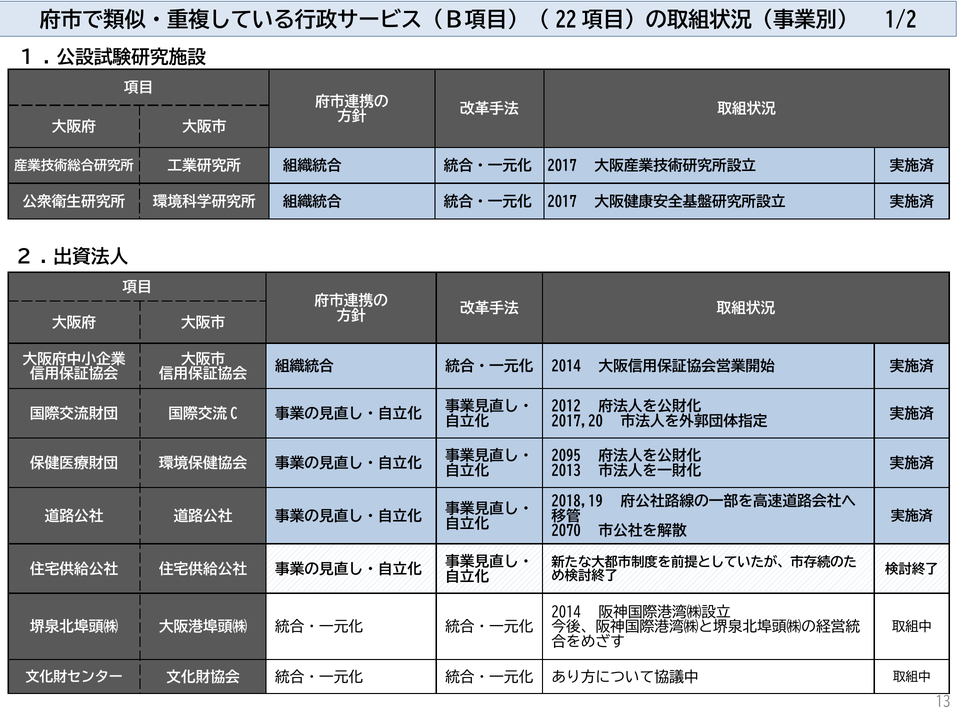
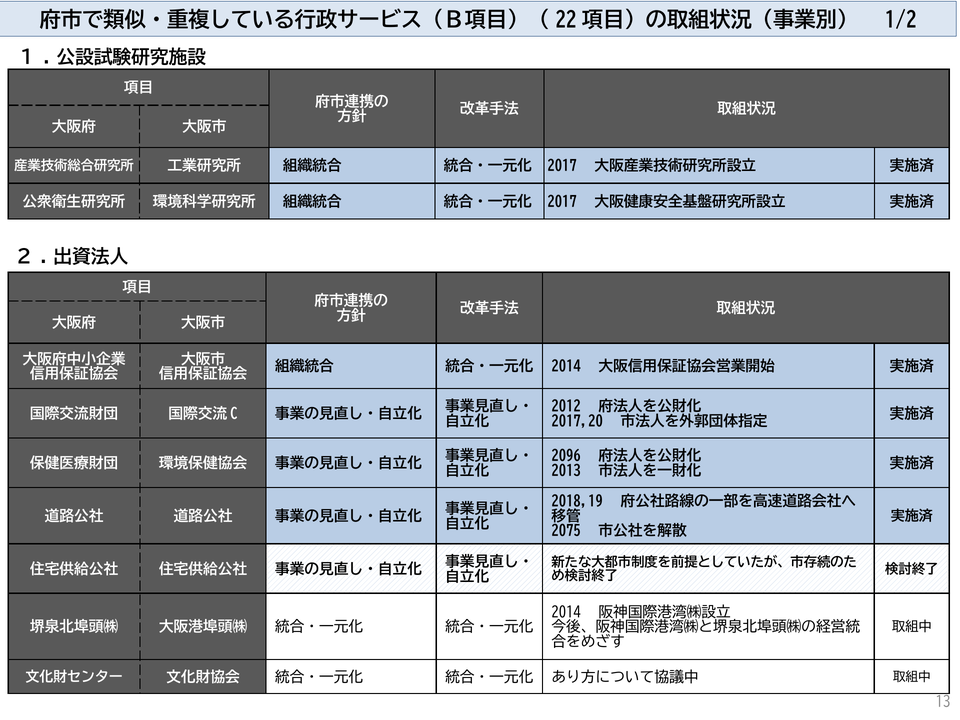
2095: 2095 -> 2096
2070: 2070 -> 2075
